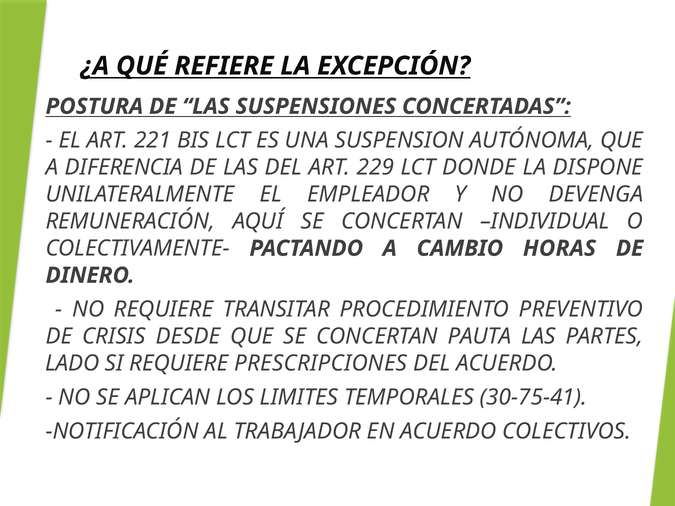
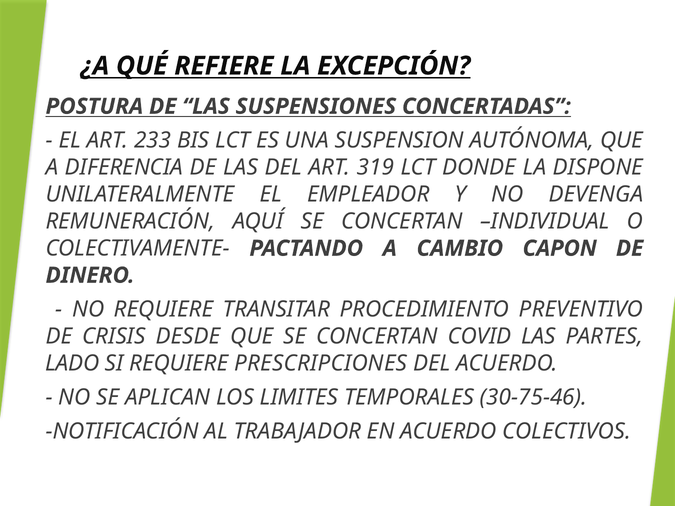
221: 221 -> 233
229: 229 -> 319
HORAS: HORAS -> CAPON
PAUTA: PAUTA -> COVID
30-75-41: 30-75-41 -> 30-75-46
